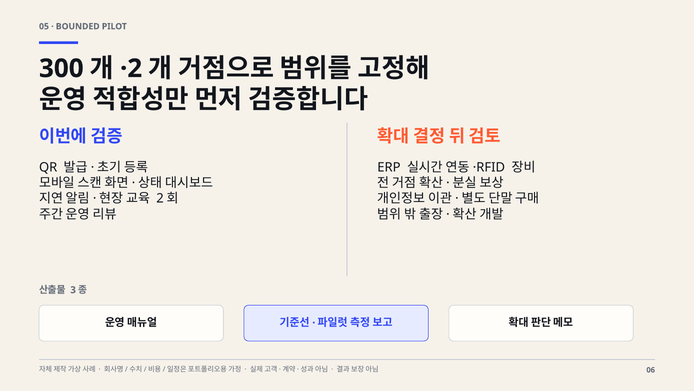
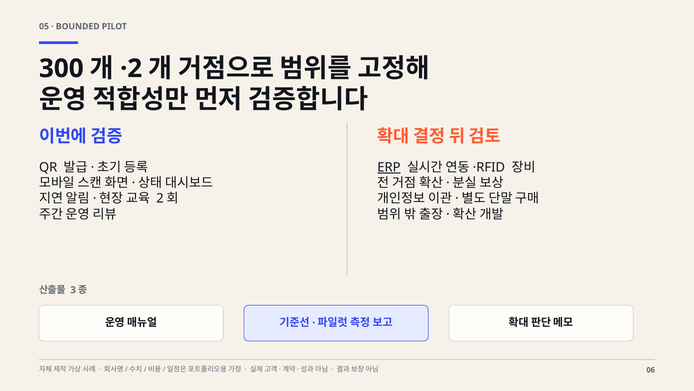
ERP underline: none -> present
